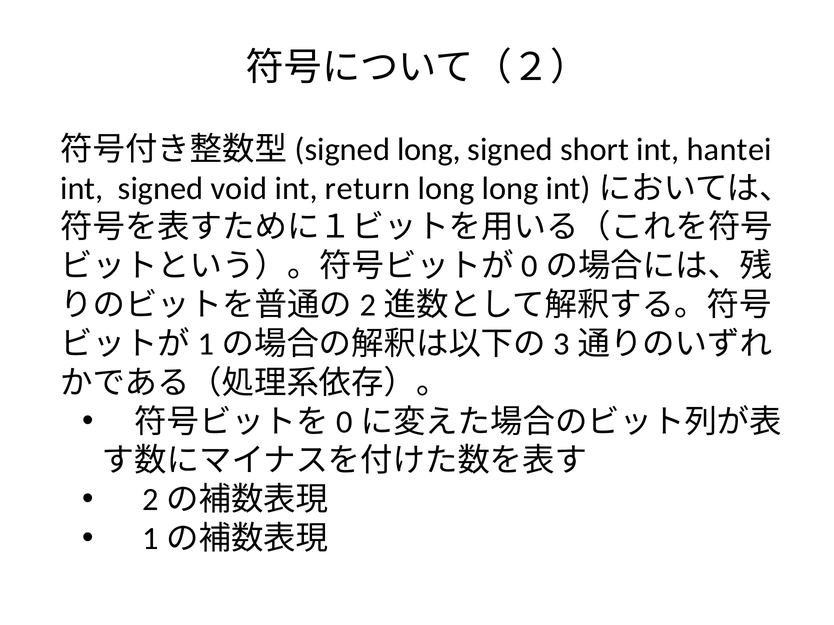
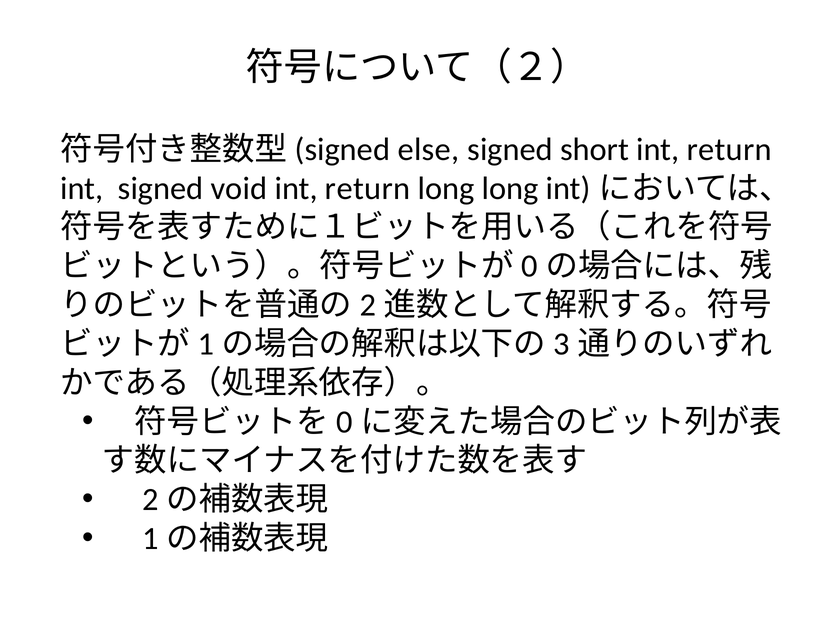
long at (429, 150): long -> else
short int hantei: hantei -> return
